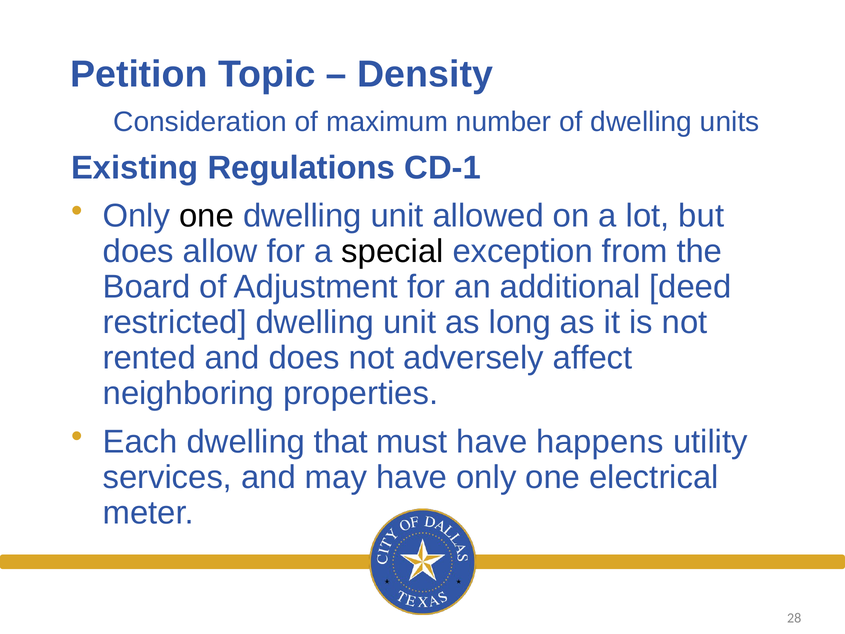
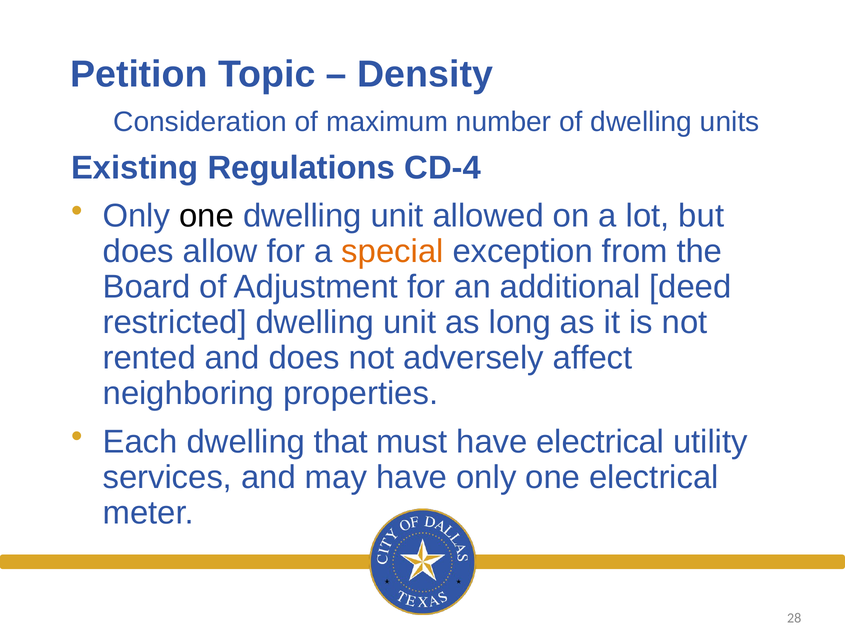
CD-1: CD-1 -> CD-4
special colour: black -> orange
have happens: happens -> electrical
